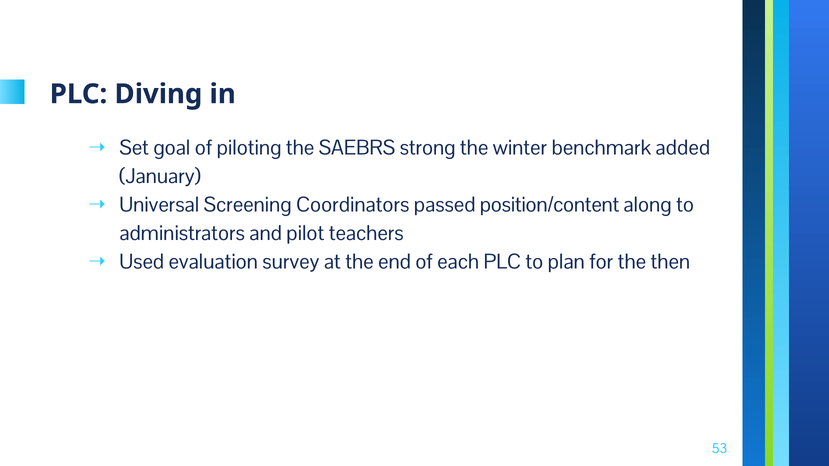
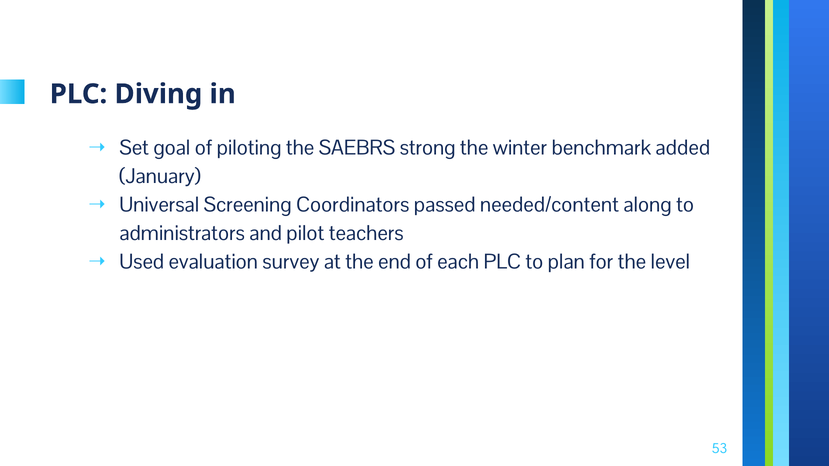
position/content: position/content -> needed/content
then: then -> level
